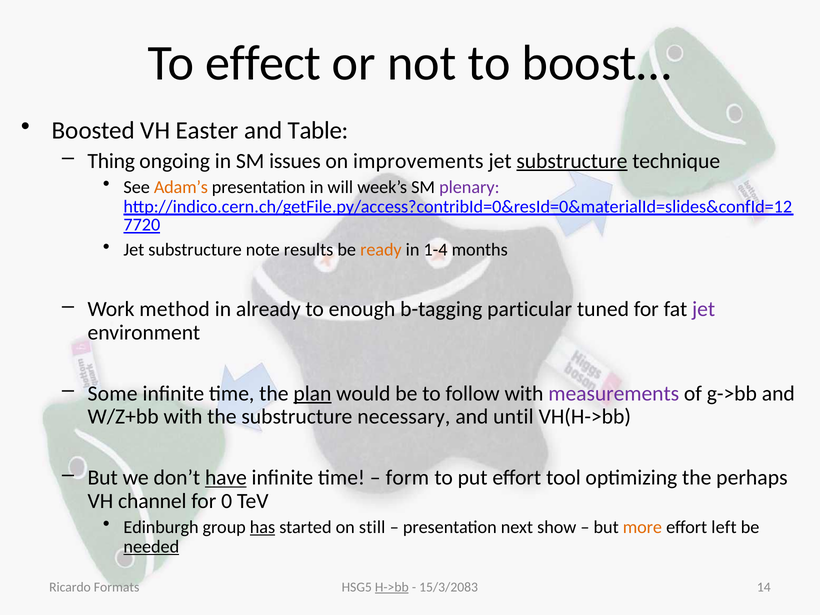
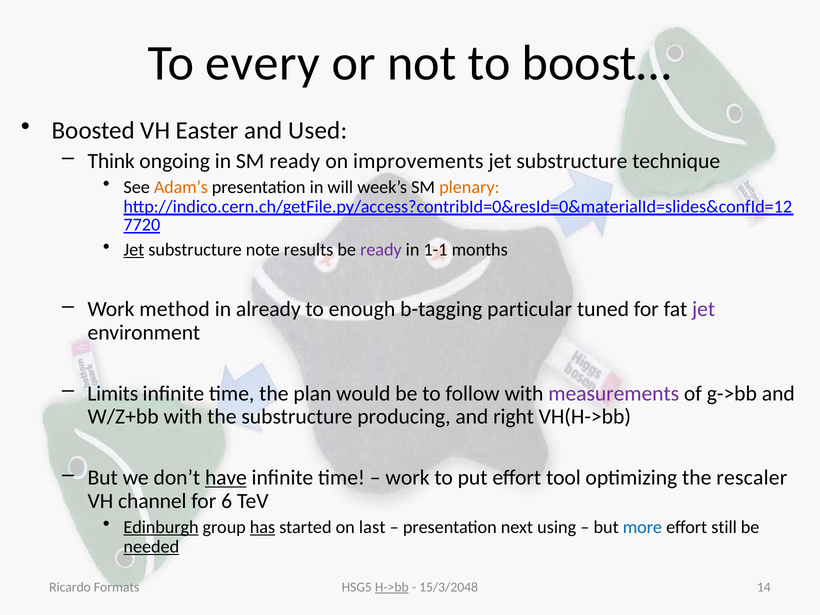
effect: effect -> every
Table: Table -> Used
Thing: Thing -> Think
SM issues: issues -> ready
substructure at (572, 161) underline: present -> none
plenary colour: purple -> orange
Jet at (134, 250) underline: none -> present
ready at (381, 250) colour: orange -> purple
1-4: 1-4 -> 1-1
Some: Some -> Limits
plan underline: present -> none
necessary: necessary -> producing
until: until -> right
form at (407, 478): form -> work
perhaps: perhaps -> rescaler
0: 0 -> 6
Edinburgh underline: none -> present
still: still -> last
show: show -> using
more colour: orange -> blue
left: left -> still
15/3/2083: 15/3/2083 -> 15/3/2048
